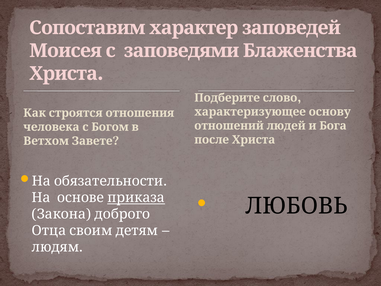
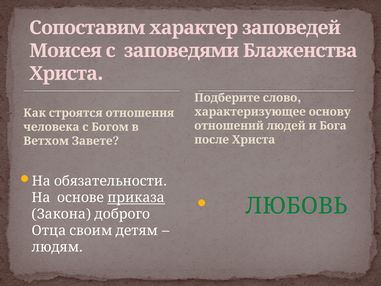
ЛЮБОВЬ colour: black -> green
